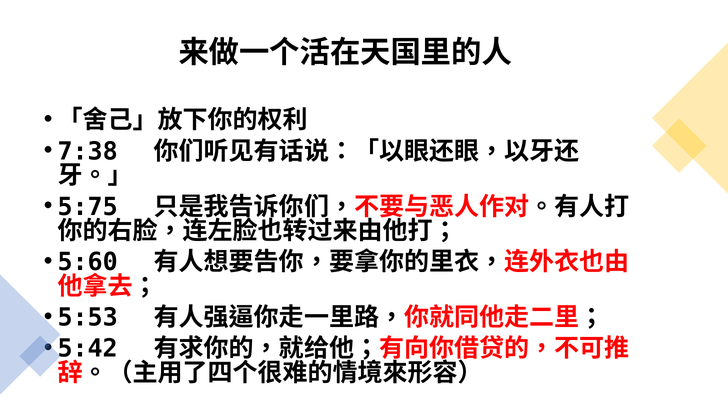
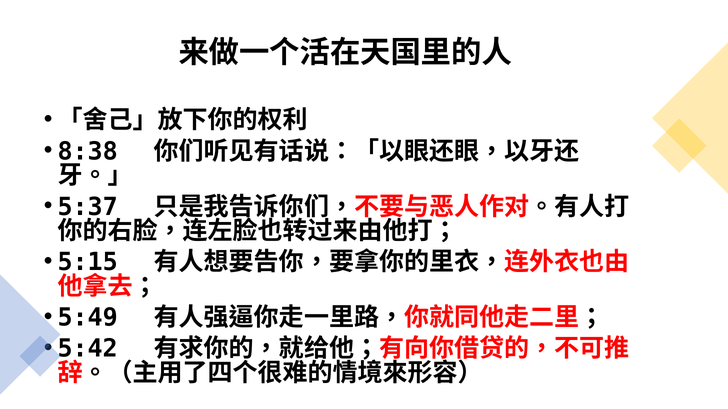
7:38: 7:38 -> 8:38
5:75: 5:75 -> 5:37
5:60: 5:60 -> 5:15
5:53: 5:53 -> 5:49
